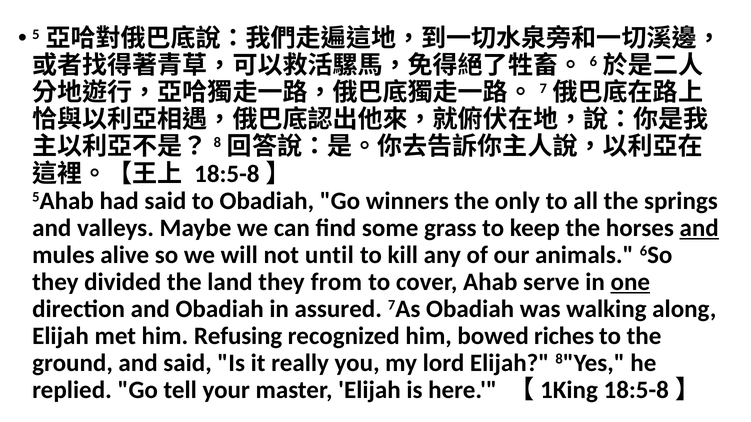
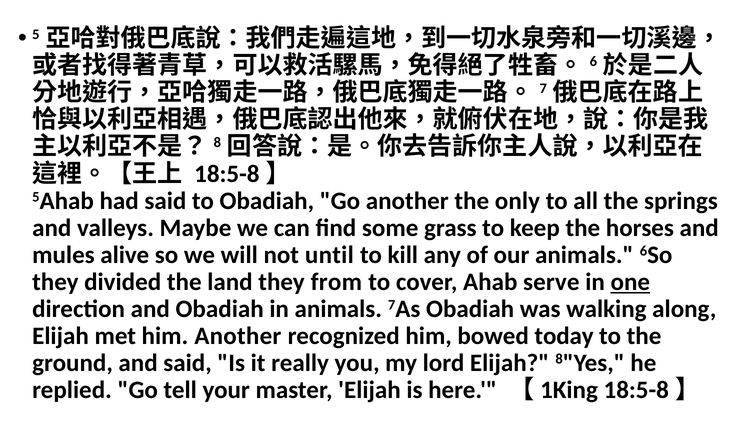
Go winners: winners -> another
and at (699, 228) underline: present -> none
in assured: assured -> animals
him Refusing: Refusing -> Another
riches: riches -> today
